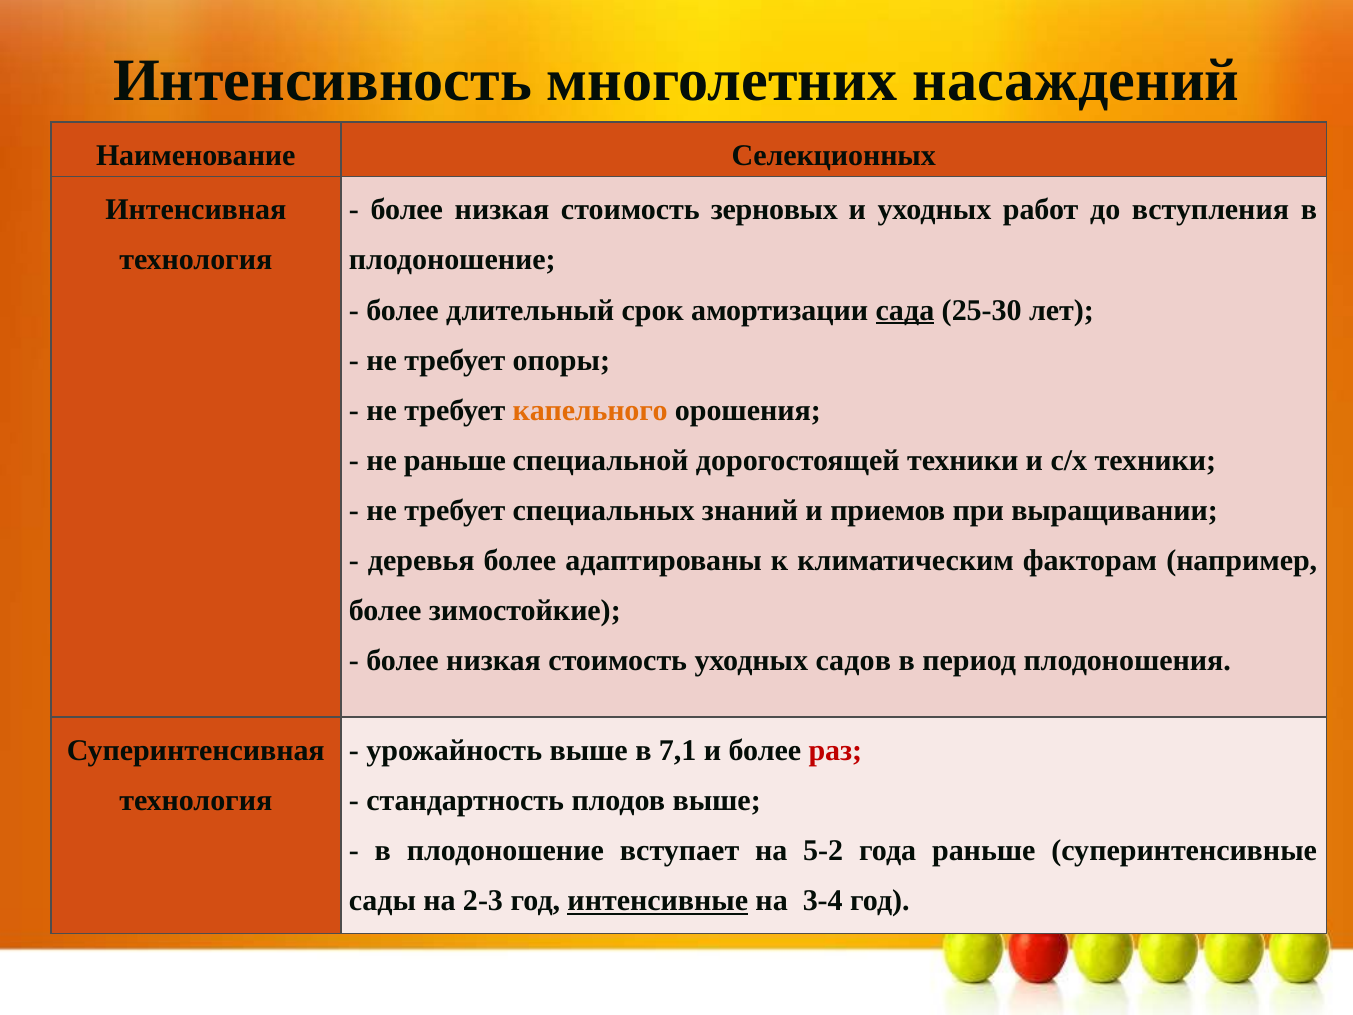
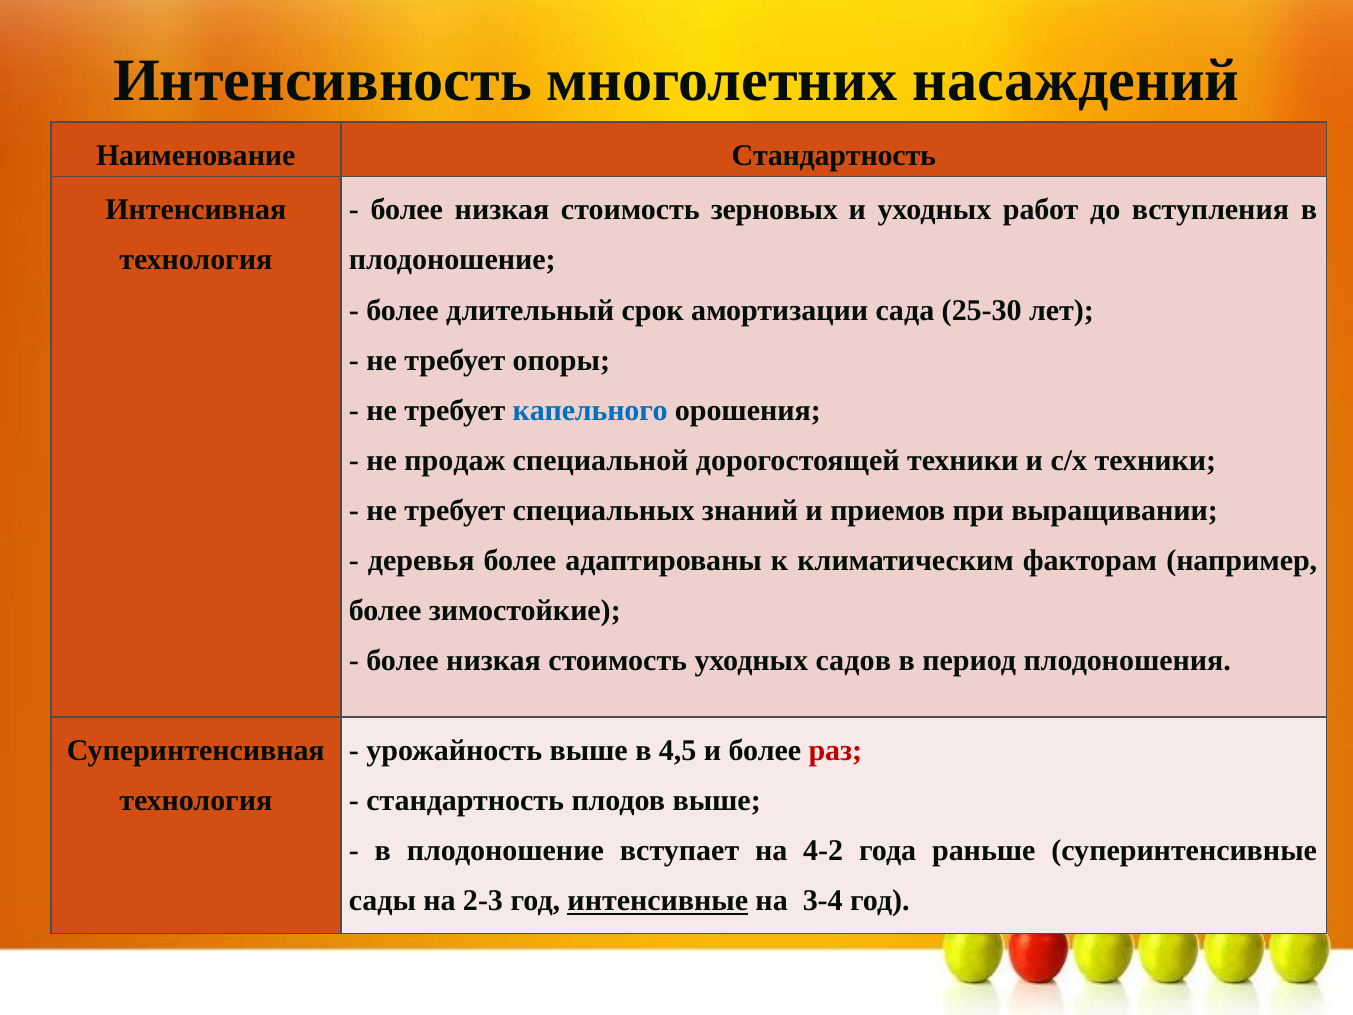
Наименование Селекционных: Селекционных -> Стандартность
сада underline: present -> none
капельного colour: orange -> blue
не раньше: раньше -> продаж
7,1: 7,1 -> 4,5
5-2: 5-2 -> 4-2
